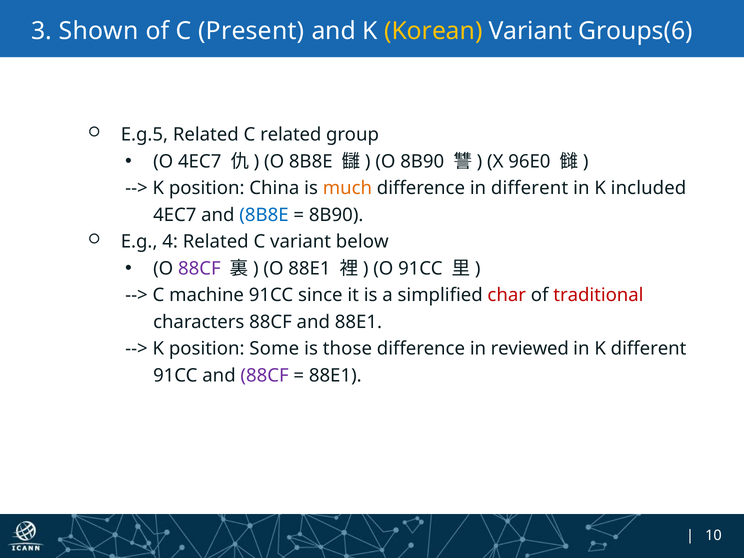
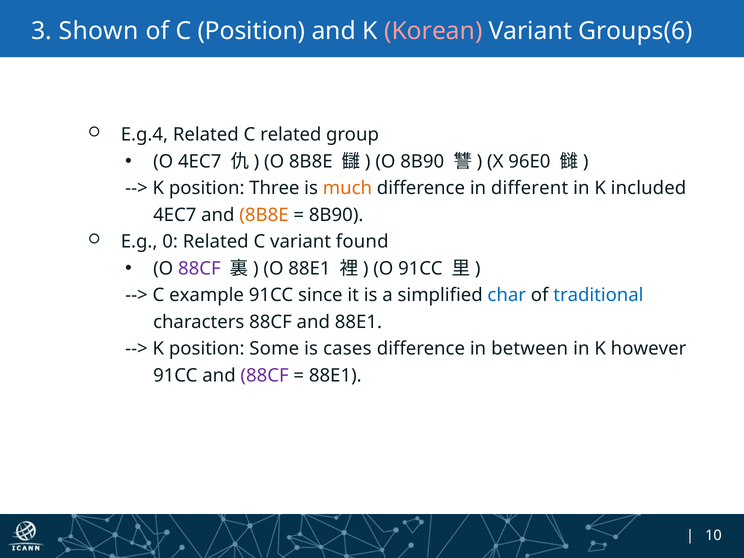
C Present: Present -> Position
Korean colour: yellow -> pink
E.g.5: E.g.5 -> E.g.4
China: China -> Three
8B8E at (264, 215) colour: blue -> orange
4: 4 -> 0
below: below -> found
machine: machine -> example
char colour: red -> blue
traditional colour: red -> blue
those: those -> cases
reviewed: reviewed -> between
K different: different -> however
